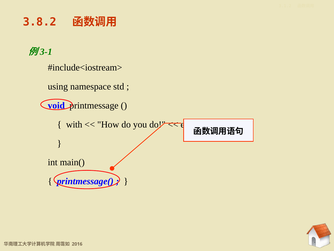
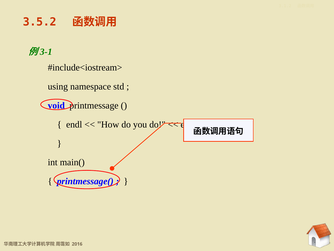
3.8.2: 3.8.2 -> 3.5.2
with at (74, 124): with -> endl
